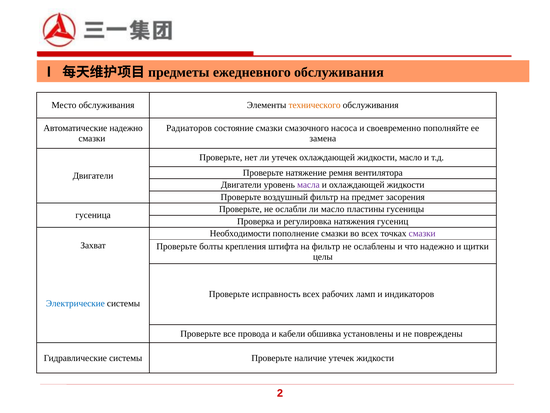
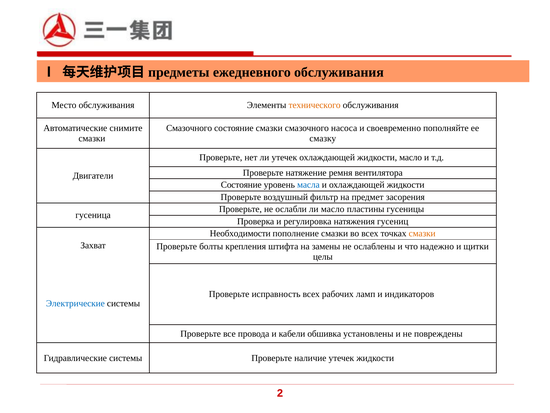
Автоматические надежно: надежно -> снимите
Радиаторов at (189, 128): Радиаторов -> Смазочного
замена: замена -> смазку
Двигатели at (241, 185): Двигатели -> Состояние
масла colour: purple -> blue
смазки at (422, 233) colour: purple -> orange
на фильтр: фильтр -> замены
